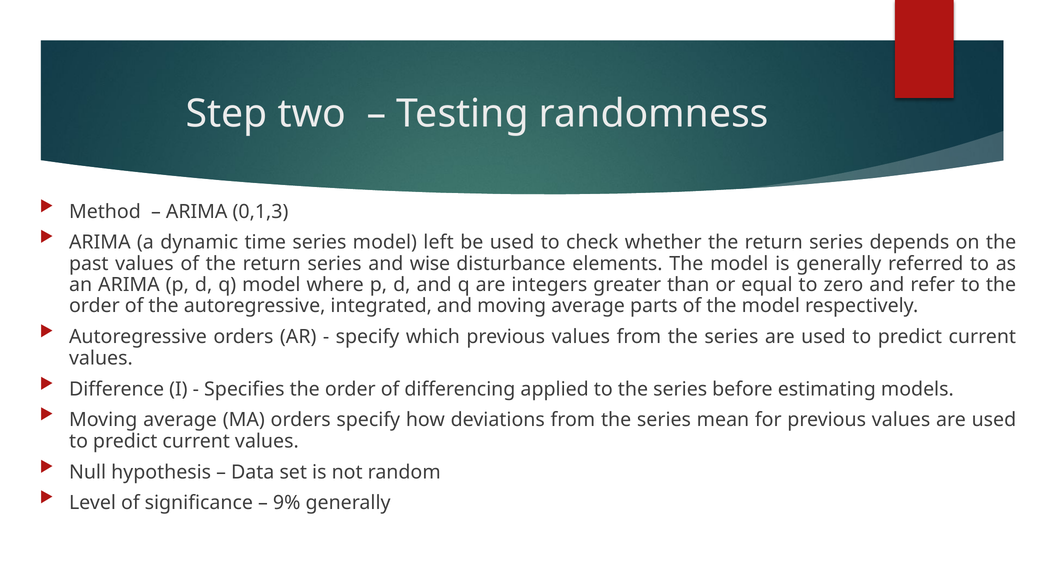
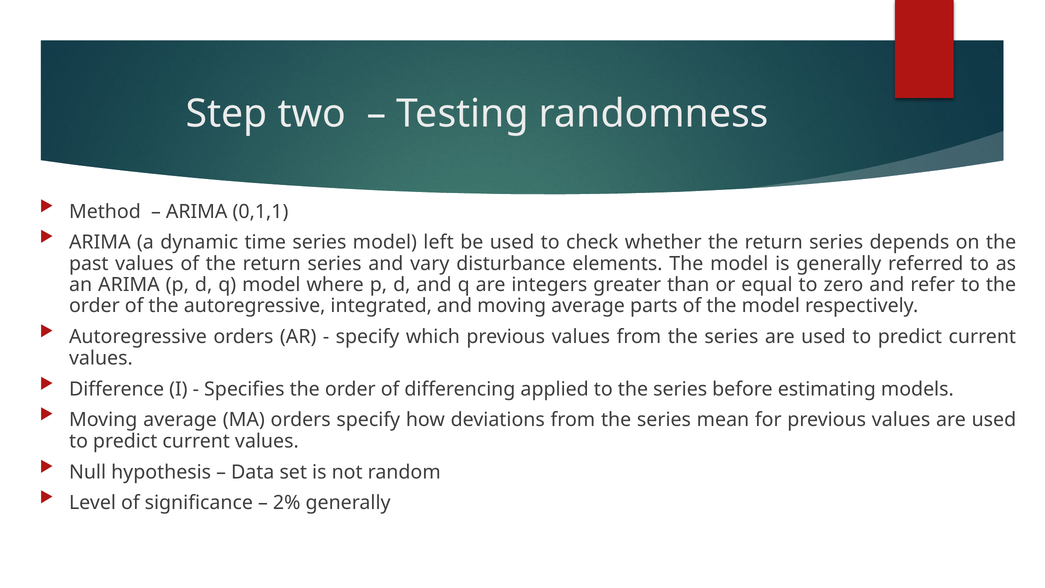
0,1,3: 0,1,3 -> 0,1,1
wise: wise -> vary
9%: 9% -> 2%
